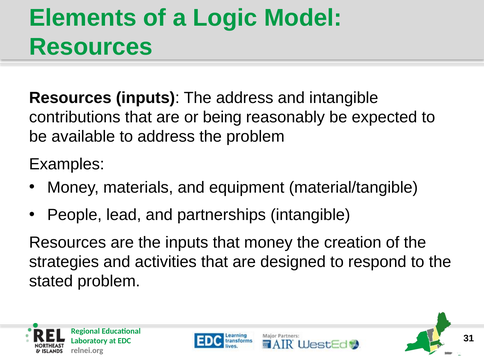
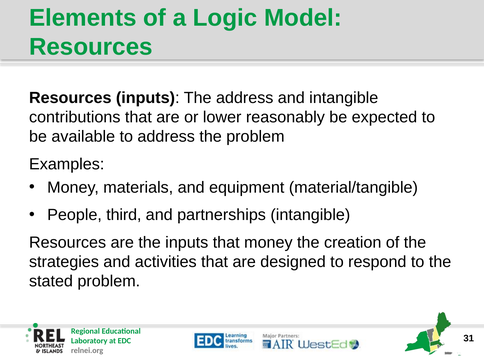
being: being -> lower
lead: lead -> third
